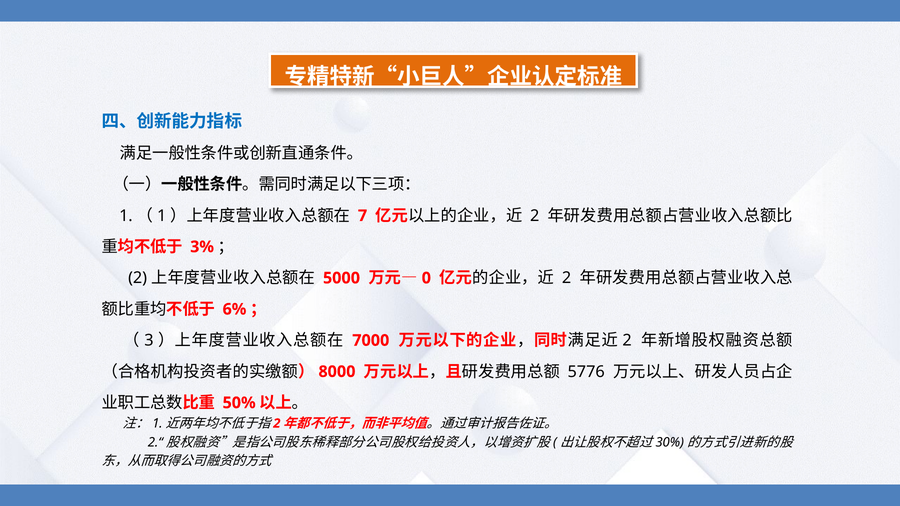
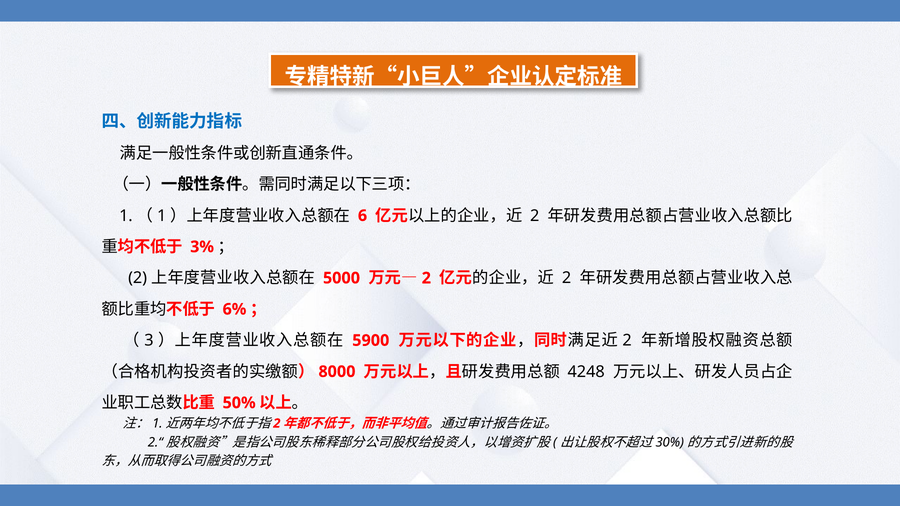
7: 7 -> 6
0 at (426, 278): 0 -> 2
7000: 7000 -> 5900
5776: 5776 -> 4248
